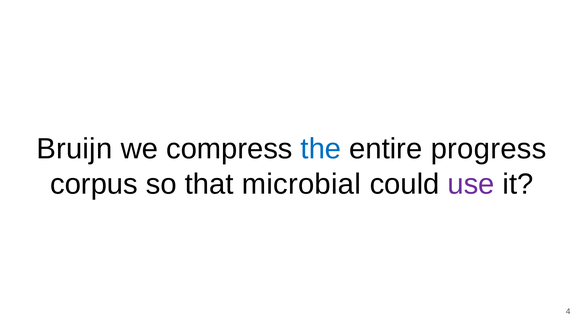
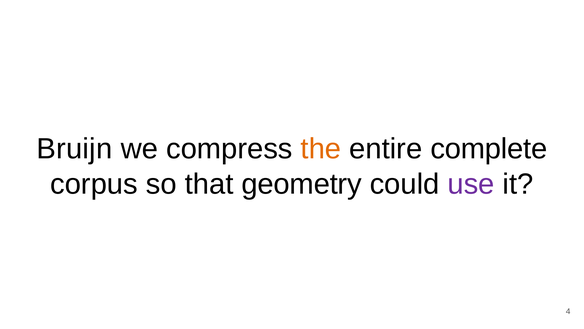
the colour: blue -> orange
progress: progress -> complete
microbial: microbial -> geometry
